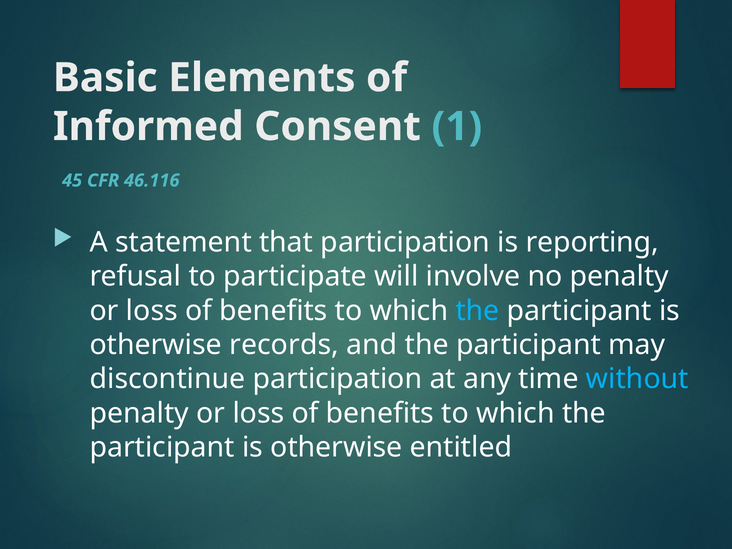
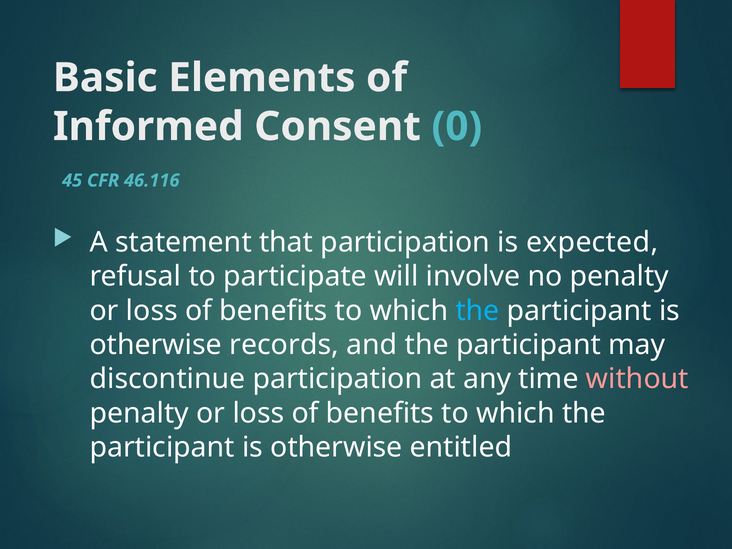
1: 1 -> 0
reporting: reporting -> expected
without colour: light blue -> pink
